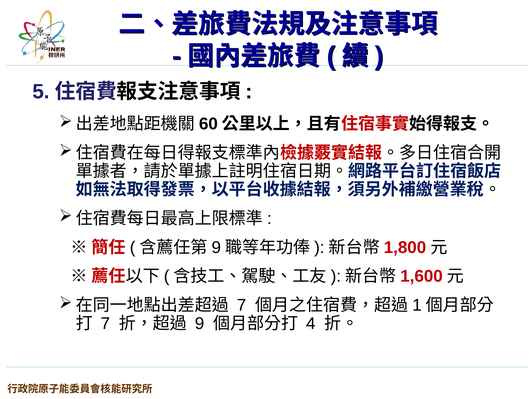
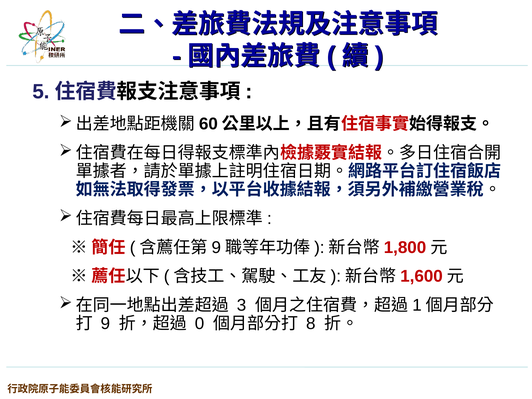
7 at (242, 305): 7 -> 3
7 at (105, 324): 7 -> 9
9: 9 -> 0
4: 4 -> 8
